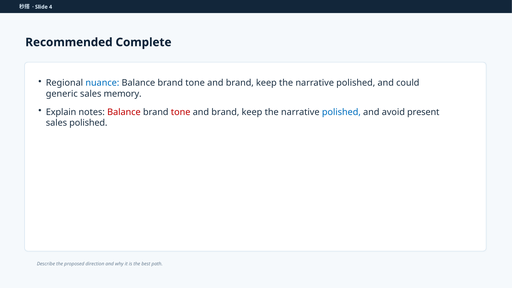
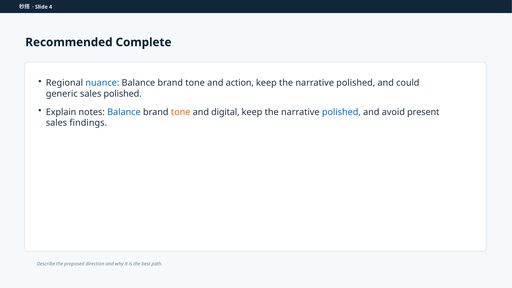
brand at (240, 83): brand -> action
sales memory: memory -> polished
Balance at (124, 112) colour: red -> blue
tone at (181, 112) colour: red -> orange
brand at (225, 112): brand -> digital
sales polished: polished -> findings
